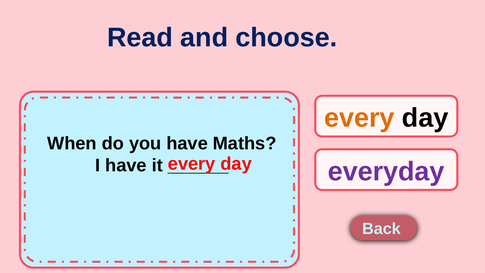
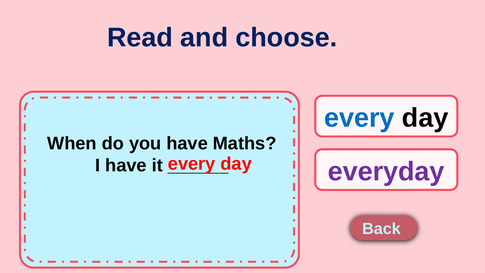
every at (359, 118) colour: orange -> blue
